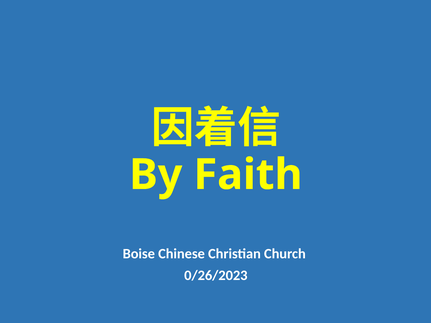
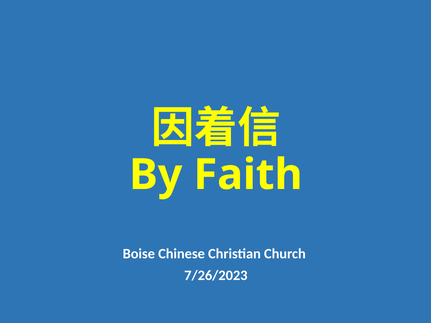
0/26/2023: 0/26/2023 -> 7/26/2023
